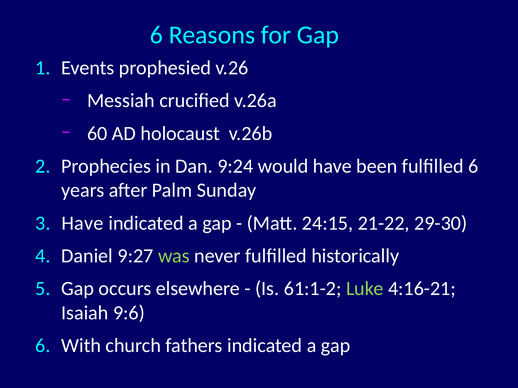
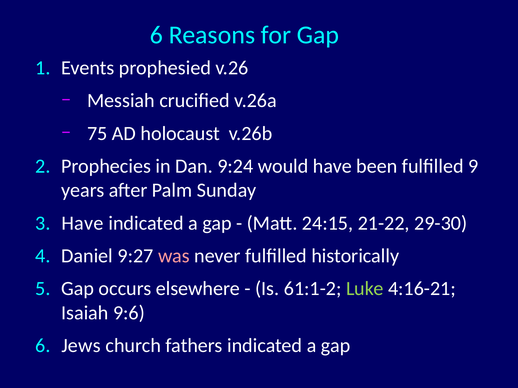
60: 60 -> 75
fulfilled 6: 6 -> 9
was colour: light green -> pink
With: With -> Jews
